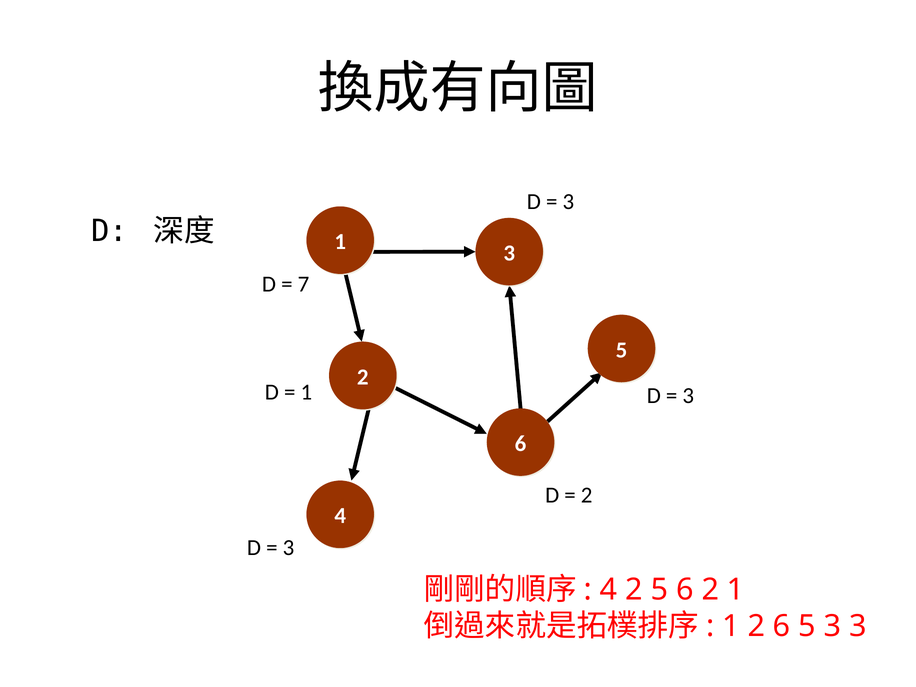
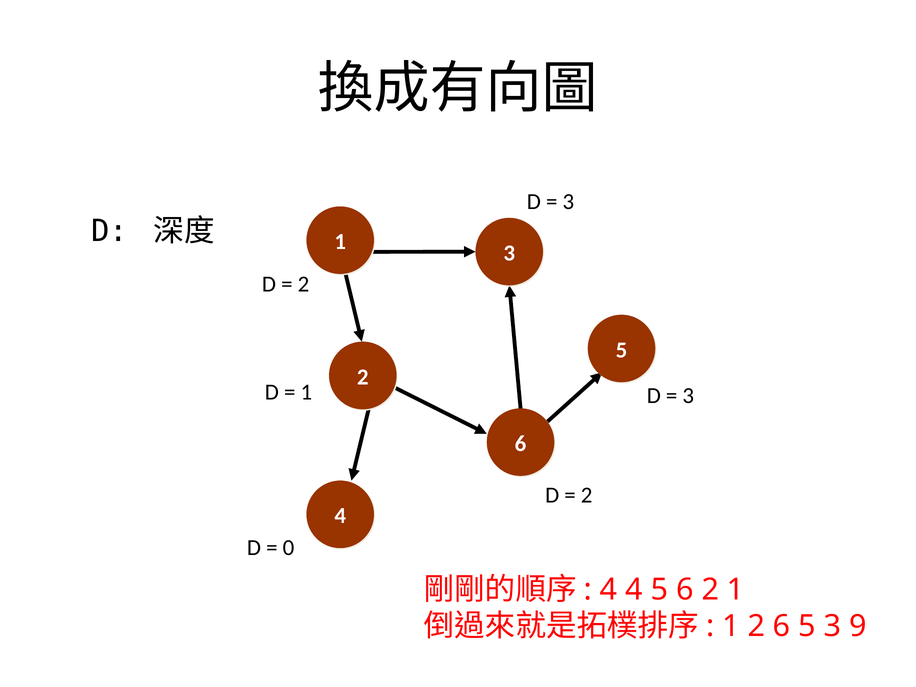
7 at (303, 284): 7 -> 2
3 at (288, 548): 3 -> 0
2 at (634, 590): 2 -> 4
5 3 3: 3 -> 9
